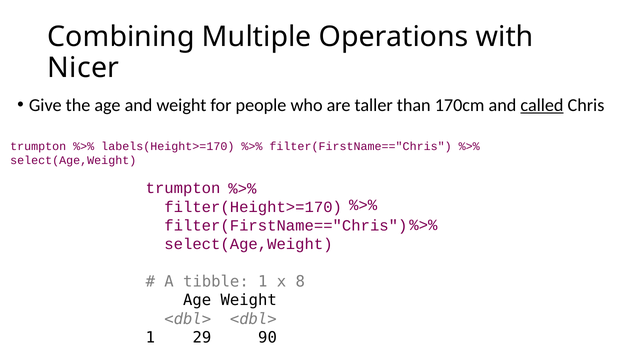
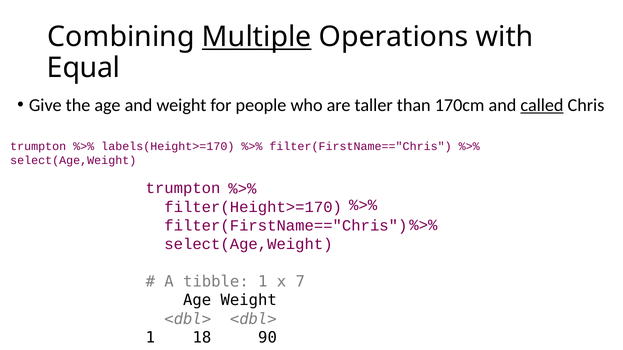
Multiple underline: none -> present
Nicer: Nicer -> Equal
8: 8 -> 7
29: 29 -> 18
